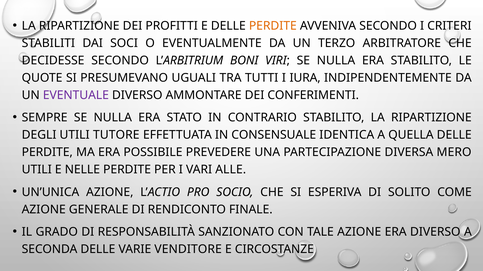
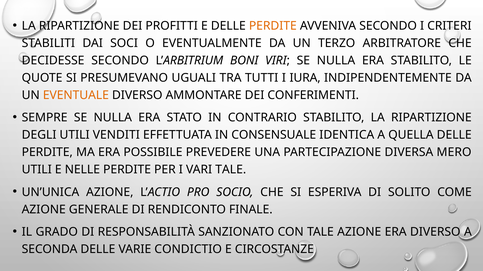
EVENTUALE colour: purple -> orange
TUTORE: TUTORE -> VENDITI
VARI ALLE: ALLE -> TALE
VENDITORE: VENDITORE -> CONDICTIO
